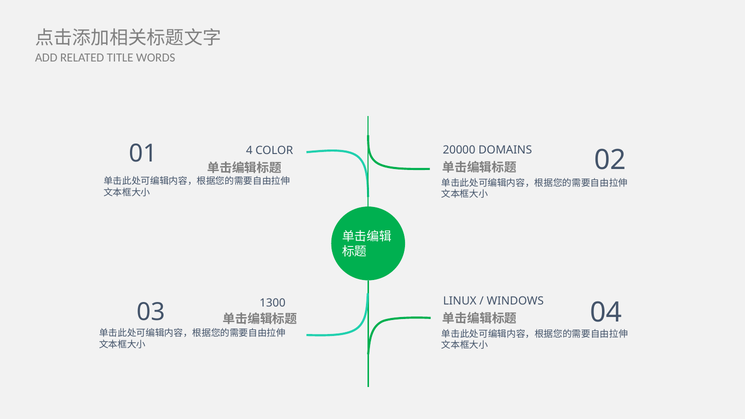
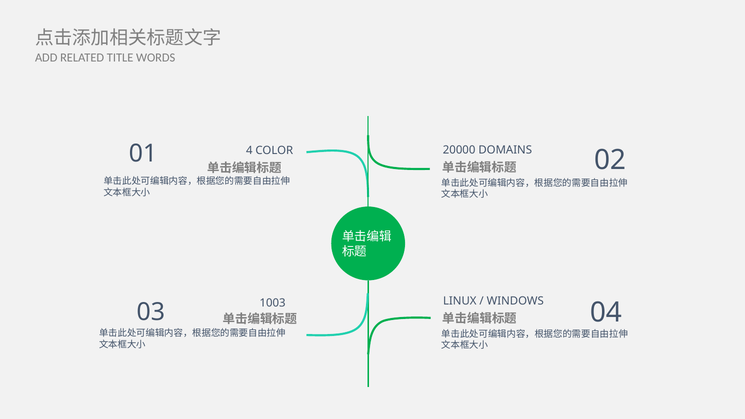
1300: 1300 -> 1003
